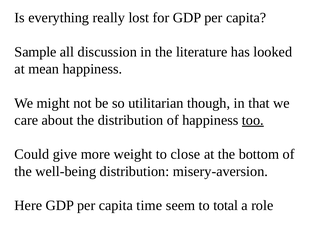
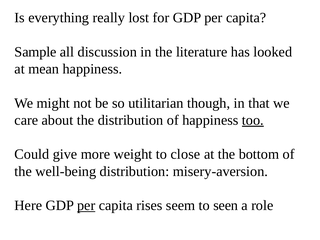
per at (86, 205) underline: none -> present
time: time -> rises
total: total -> seen
